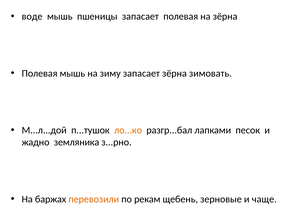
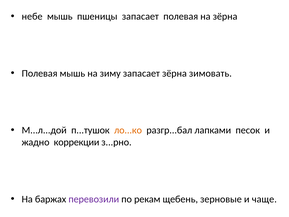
воде: воде -> небе
земляника: земляника -> коррекции
перевозили colour: orange -> purple
